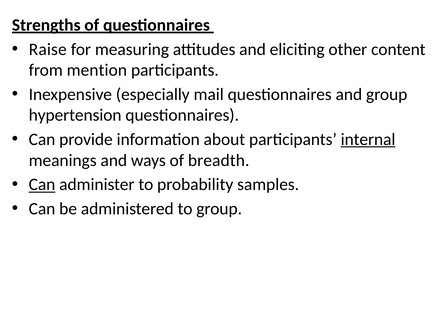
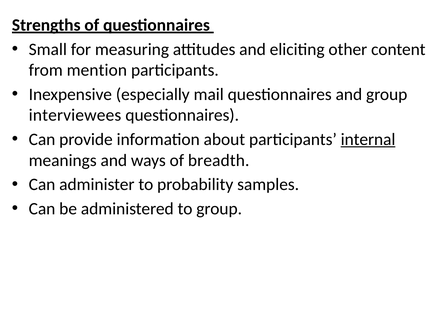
Raise: Raise -> Small
hypertension: hypertension -> interviewees
Can at (42, 185) underline: present -> none
